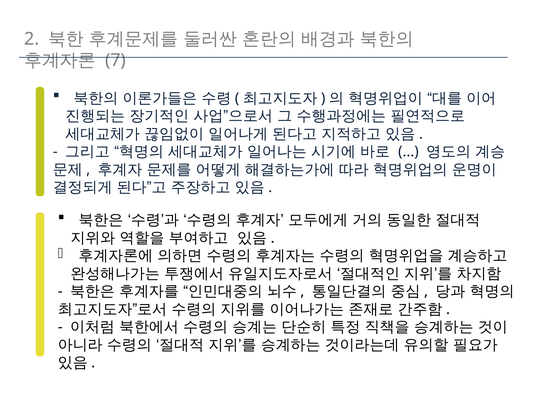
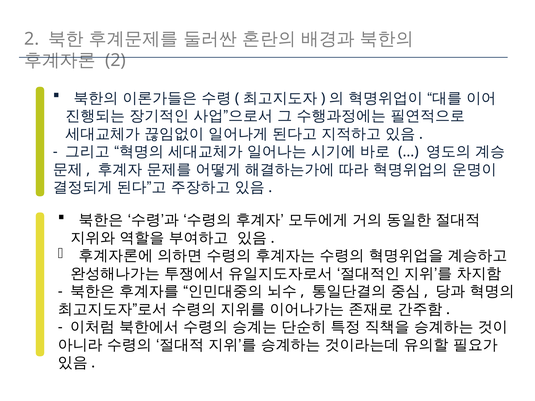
7 at (115, 60): 7 -> 2
